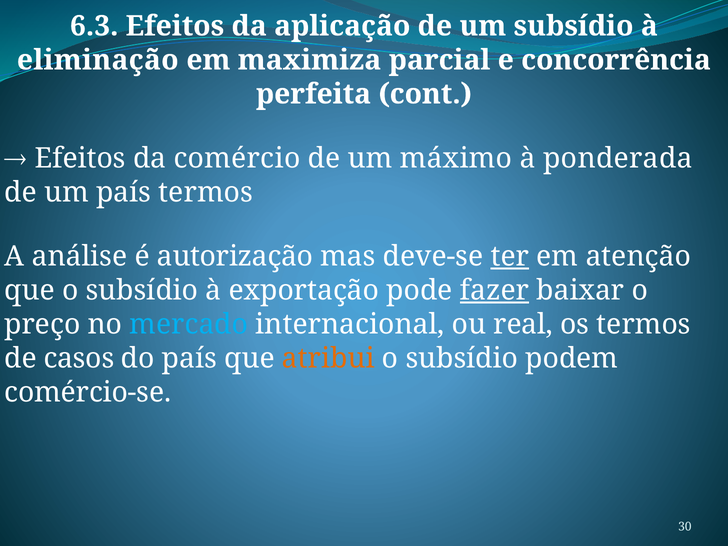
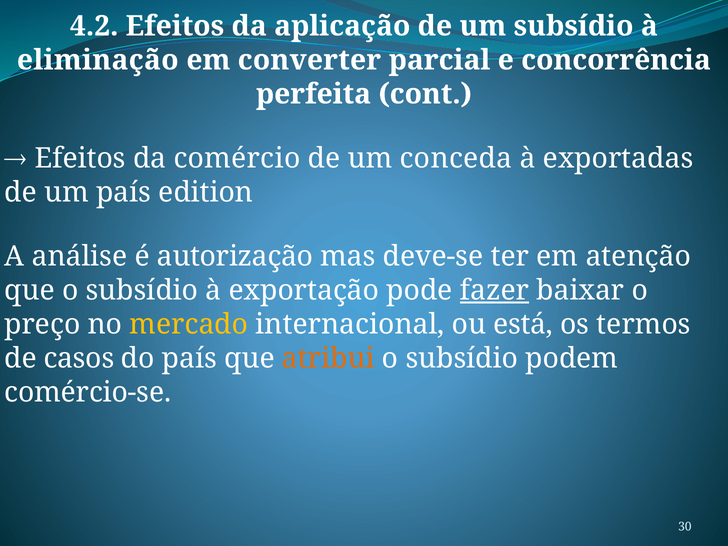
6.3: 6.3 -> 4.2
maximiza: maximiza -> converter
máximo: máximo -> conceda
ponderada: ponderada -> exportadas
país termos: termos -> edition
ter underline: present -> none
mercado colour: light blue -> yellow
real: real -> está
